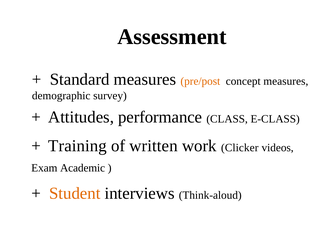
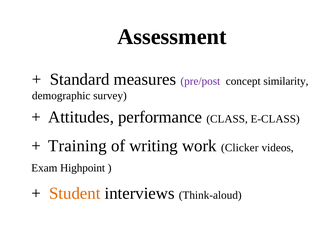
pre/post colour: orange -> purple
concept measures: measures -> similarity
written: written -> writing
Academic: Academic -> Highpoint
